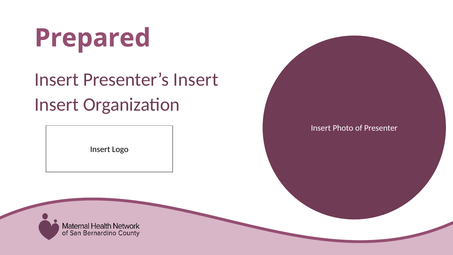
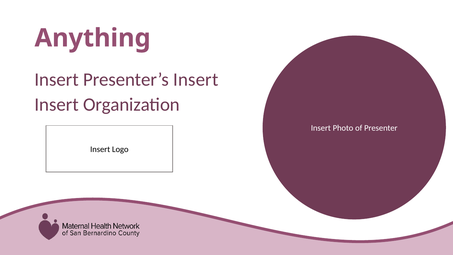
Prepared: Prepared -> Anything
